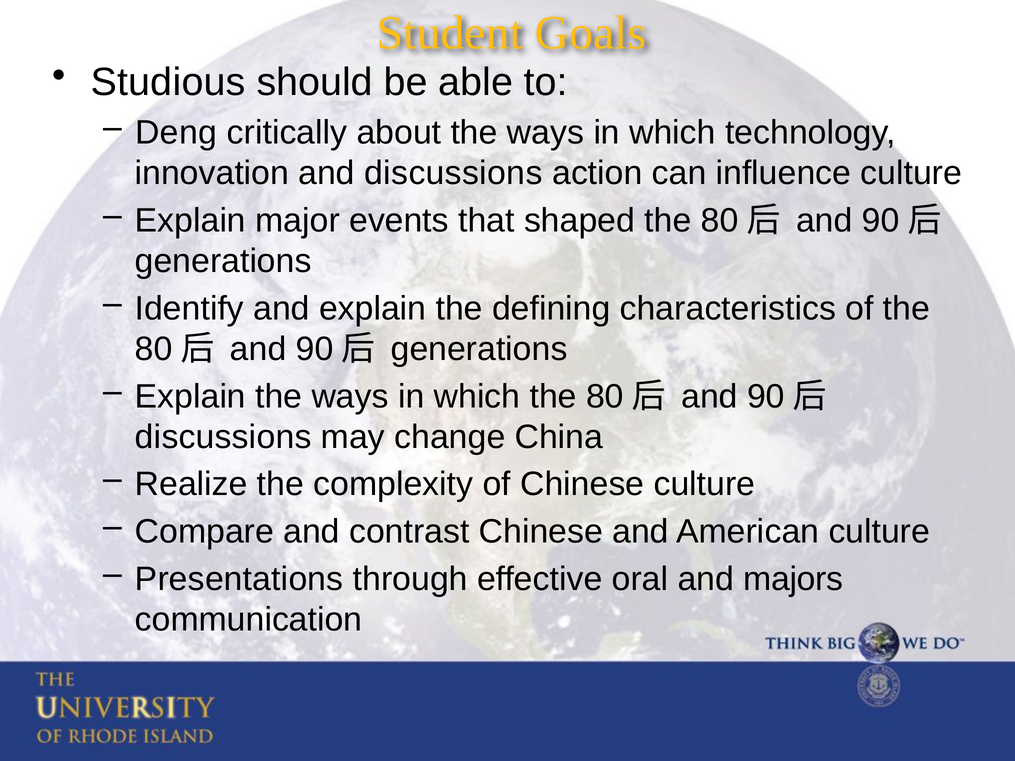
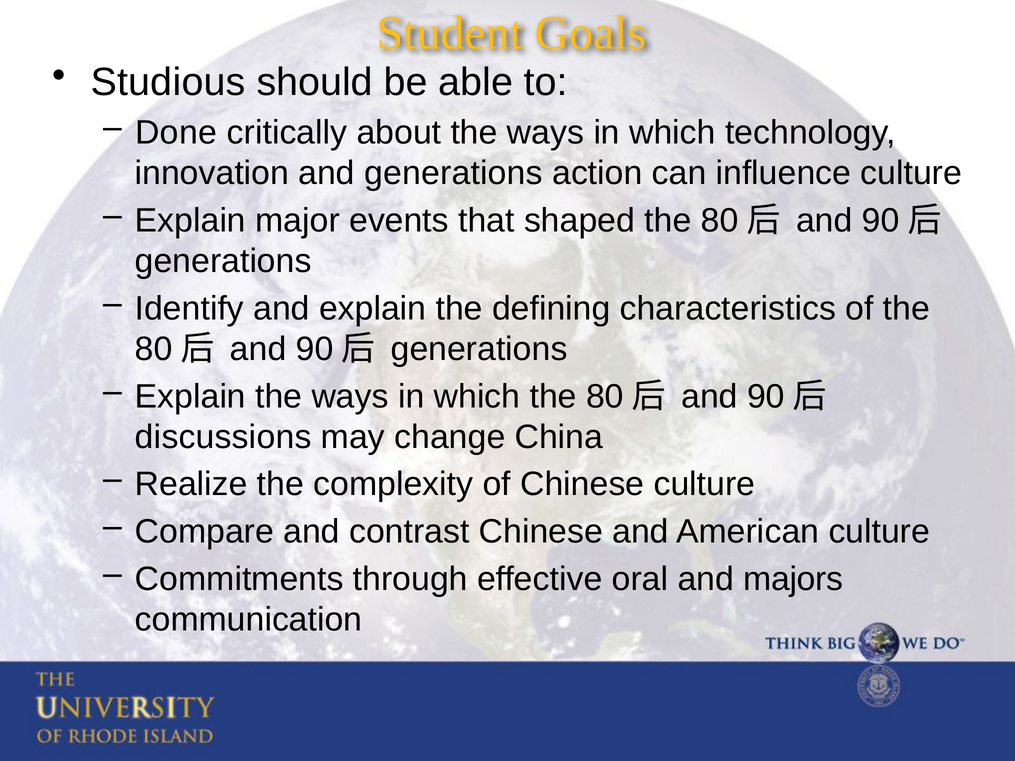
Deng: Deng -> Done
and discussions: discussions -> generations
Presentations: Presentations -> Commitments
